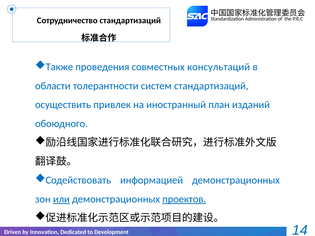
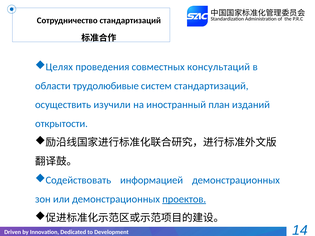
Также: Также -> Целях
толерантности: толерантности -> трудолюбивые
привлек: привлек -> изучили
обоюдного: обоюдного -> открытости
или underline: present -> none
